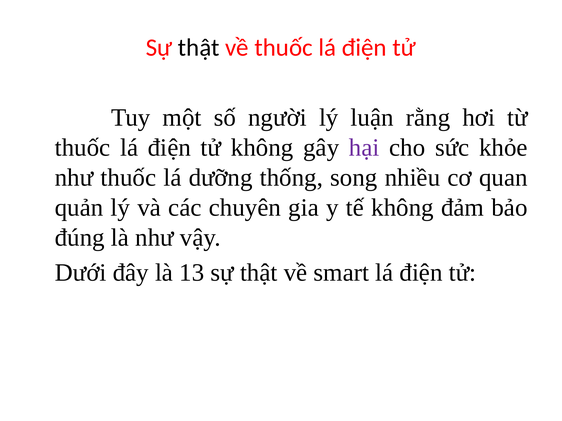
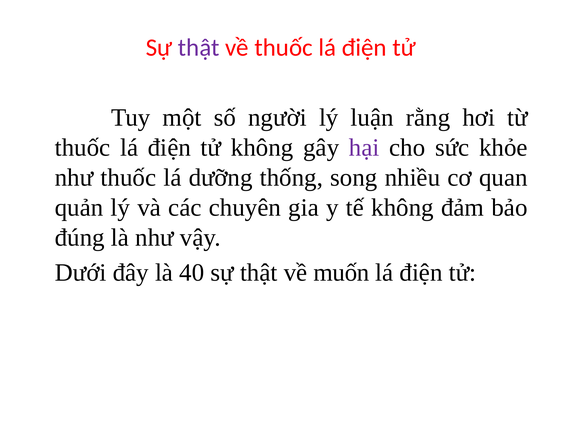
thật at (199, 48) colour: black -> purple
13: 13 -> 40
smart: smart -> muốn
